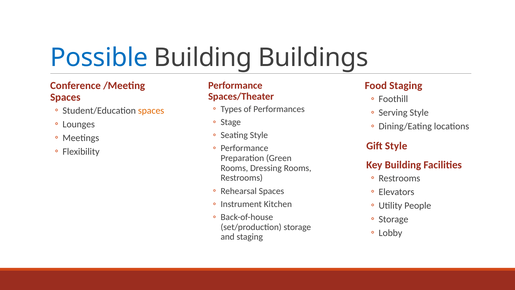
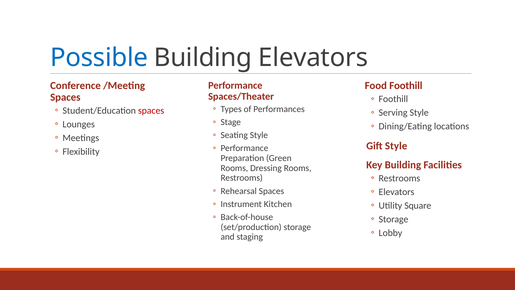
Building Buildings: Buildings -> Elevators
Food Staging: Staging -> Foothill
spaces at (151, 110) colour: orange -> red
People: People -> Square
